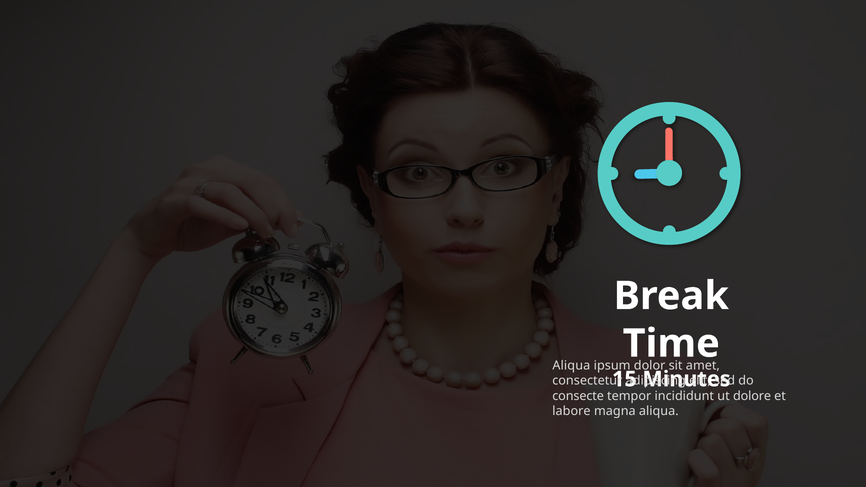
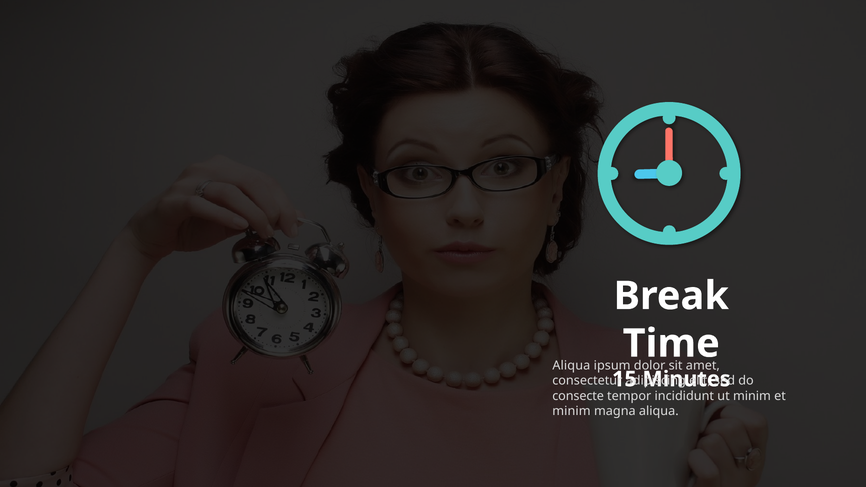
dolore at (752, 396): dolore -> minim
labore at (571, 411): labore -> minim
